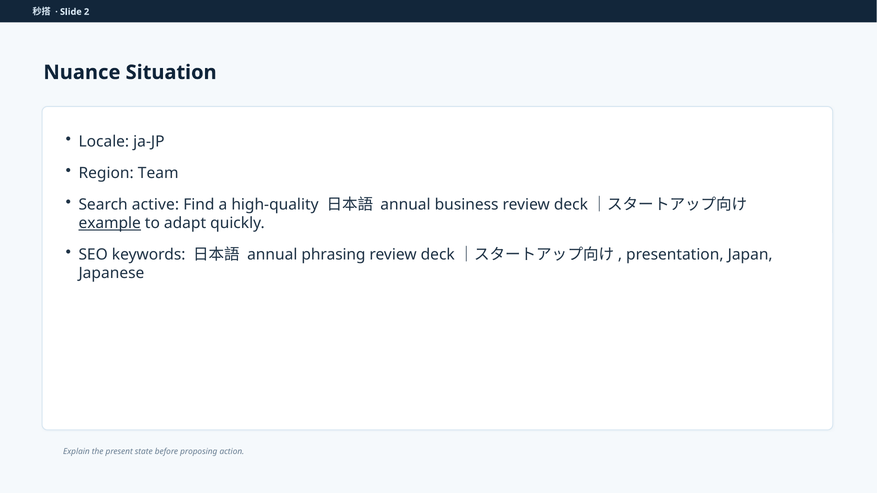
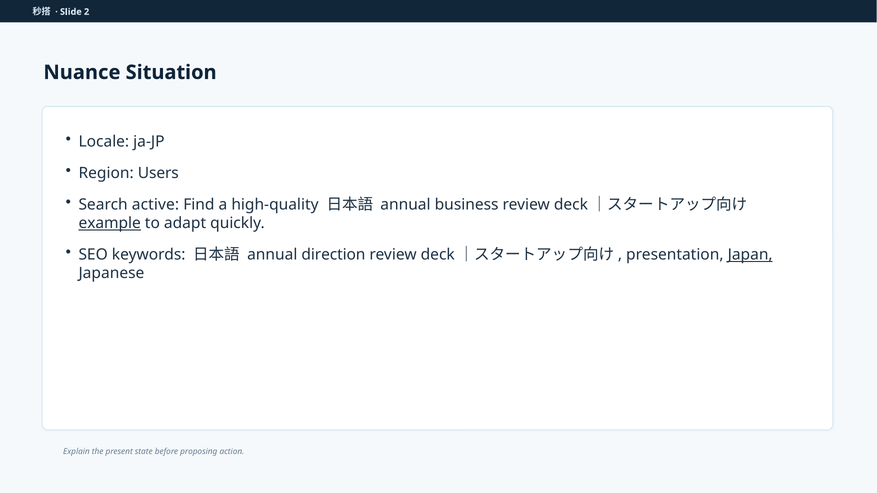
Team: Team -> Users
phrasing: phrasing -> direction
Japan underline: none -> present
